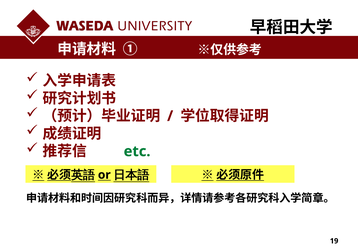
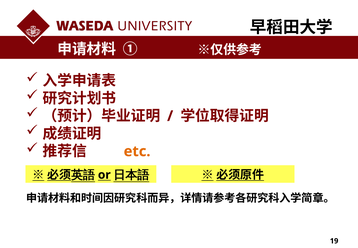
etc colour: green -> orange
